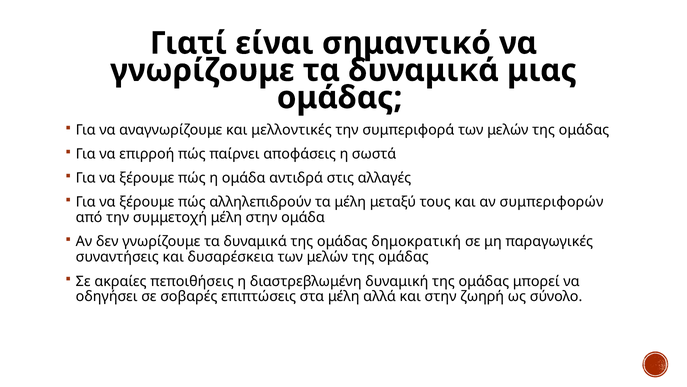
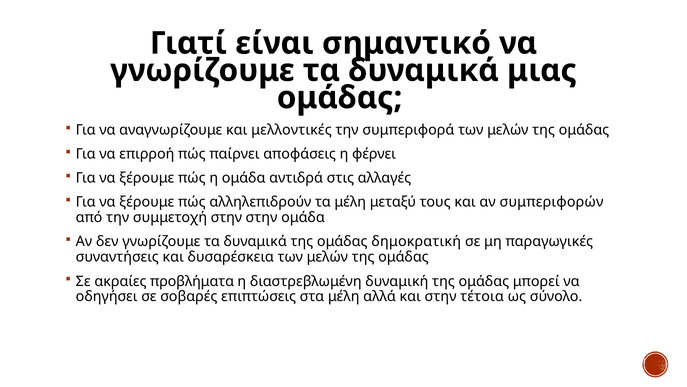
σωστά: σωστά -> φέρνει
συμμετοχή μέλη: μέλη -> στην
πεποιθήσεις: πεποιθήσεις -> προβλήματα
ζωηρή: ζωηρή -> τέτοια
